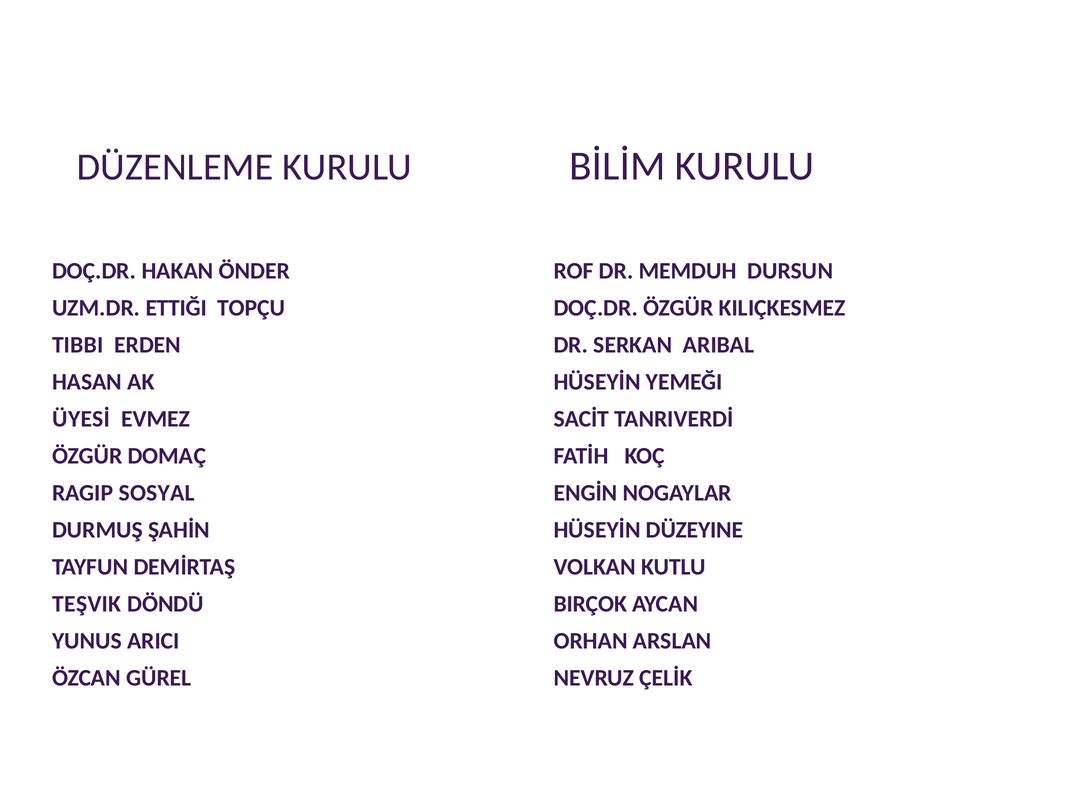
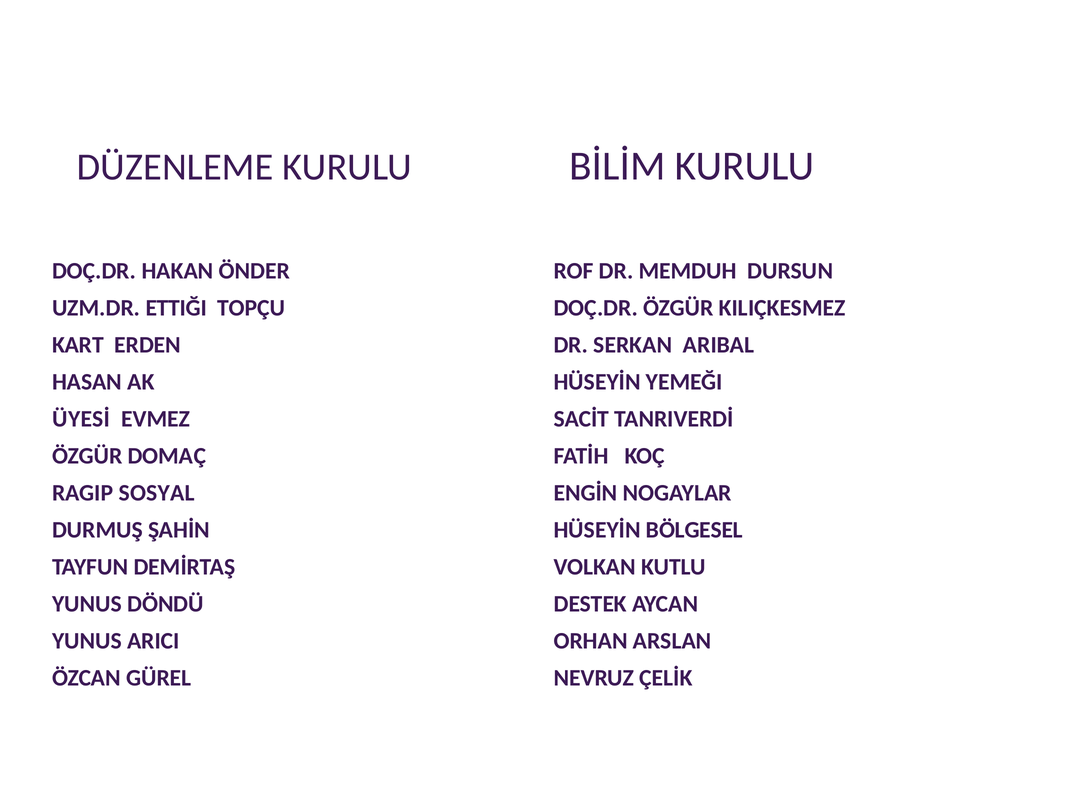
TIBBI: TIBBI -> KART
DÜZEYINE: DÜZEYINE -> BÖLGESEL
TEŞVIK at (87, 604): TEŞVIK -> YUNUS
BIRÇOK: BIRÇOK -> DESTEK
